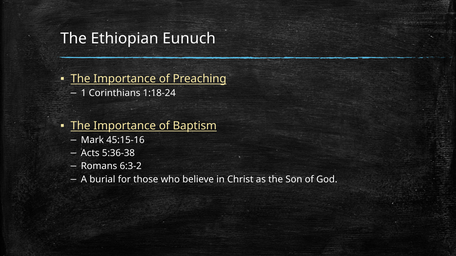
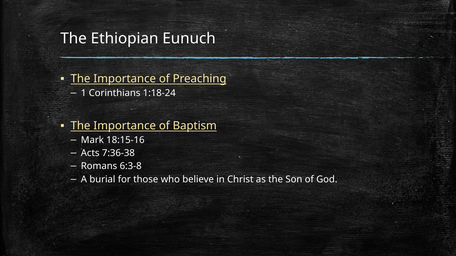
45:15-16: 45:15-16 -> 18:15-16
5:36-38: 5:36-38 -> 7:36-38
6:3-2: 6:3-2 -> 6:3-8
